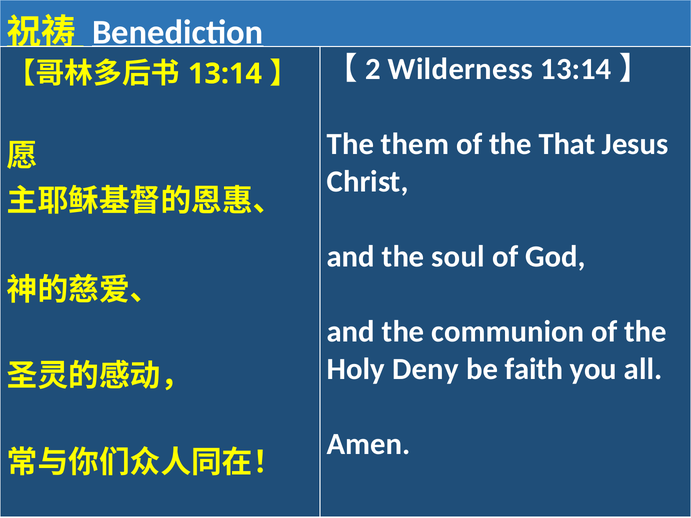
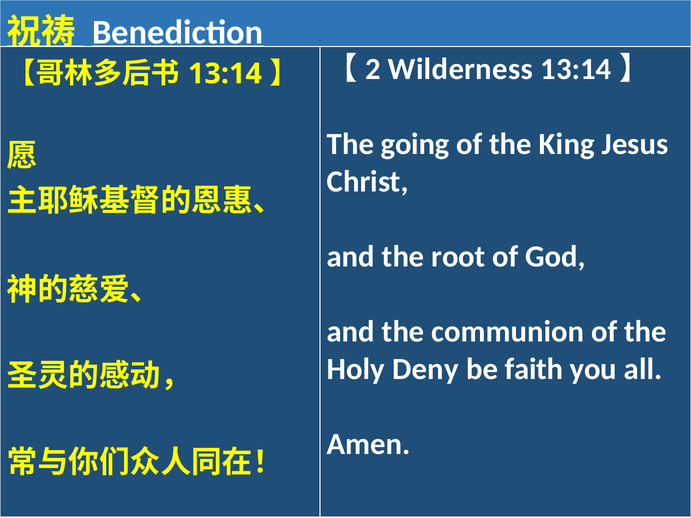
them: them -> going
That: That -> King
soul: soul -> root
